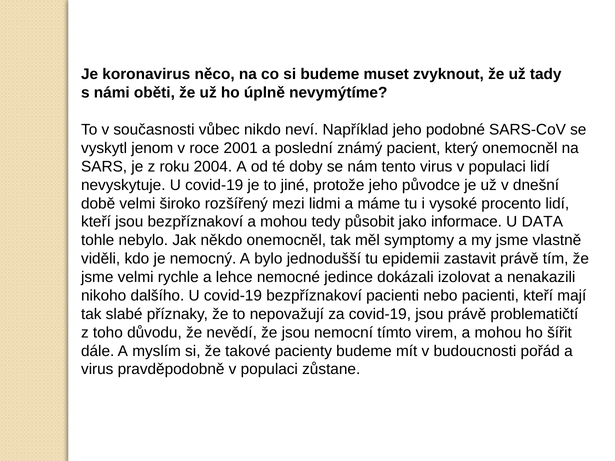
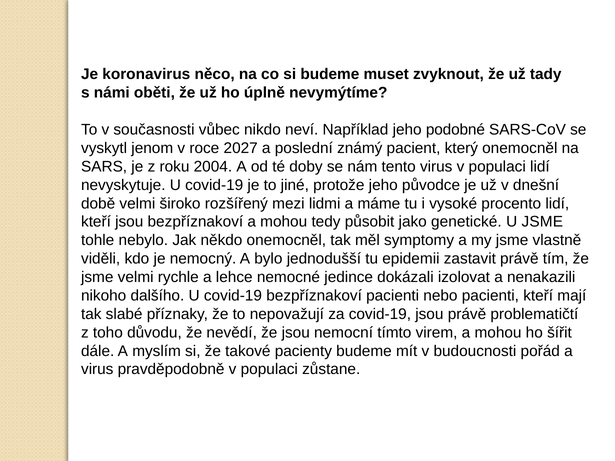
2001: 2001 -> 2027
informace: informace -> genetické
U DATA: DATA -> JSME
